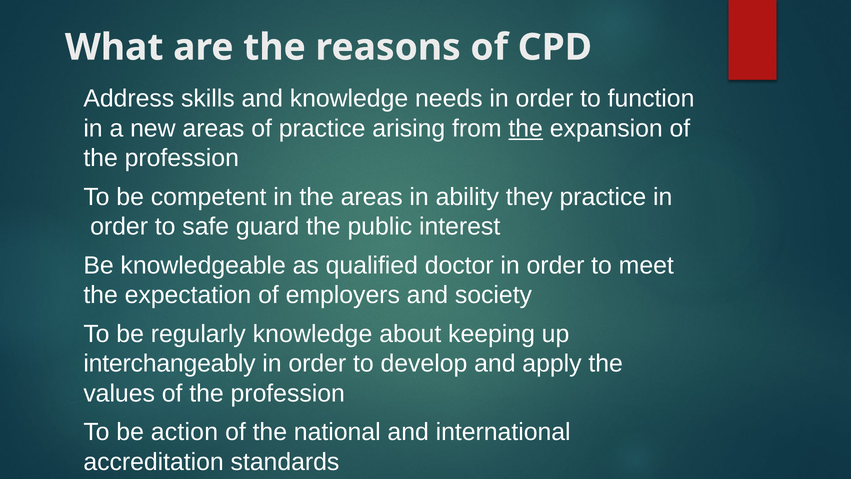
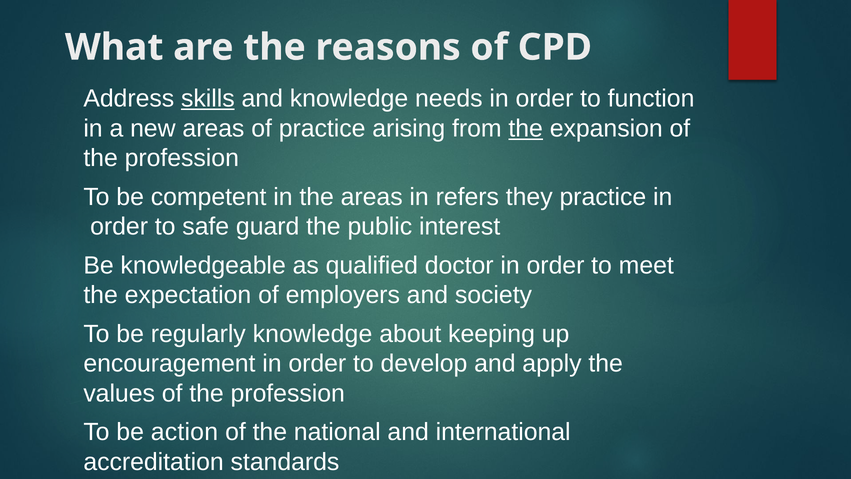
skills underline: none -> present
ability: ability -> refers
interchangeably: interchangeably -> encouragement
